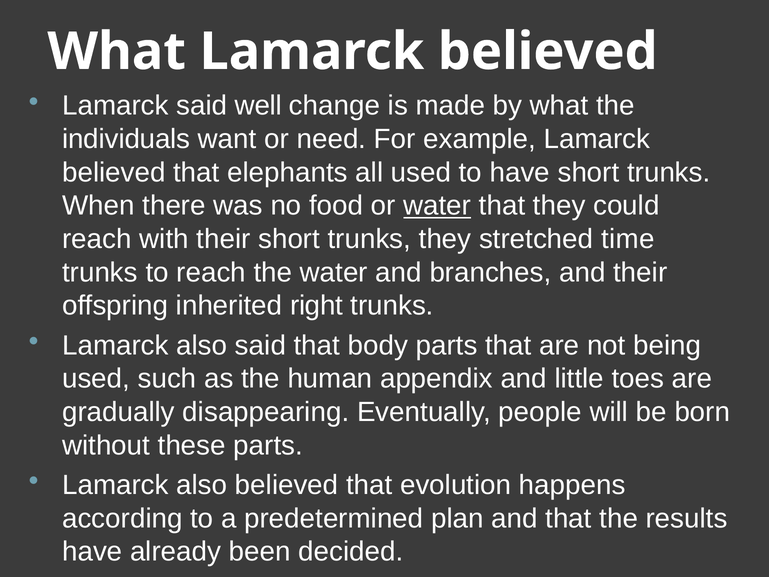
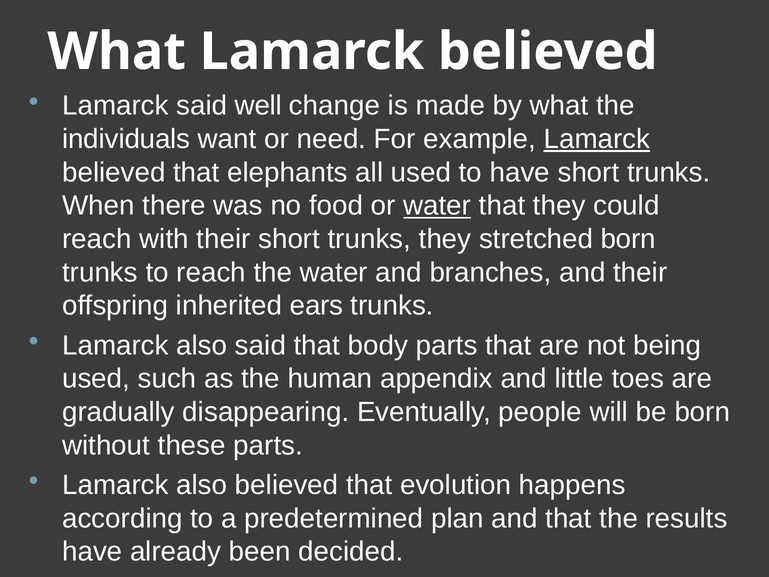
Lamarck at (597, 139) underline: none -> present
stretched time: time -> born
right: right -> ears
